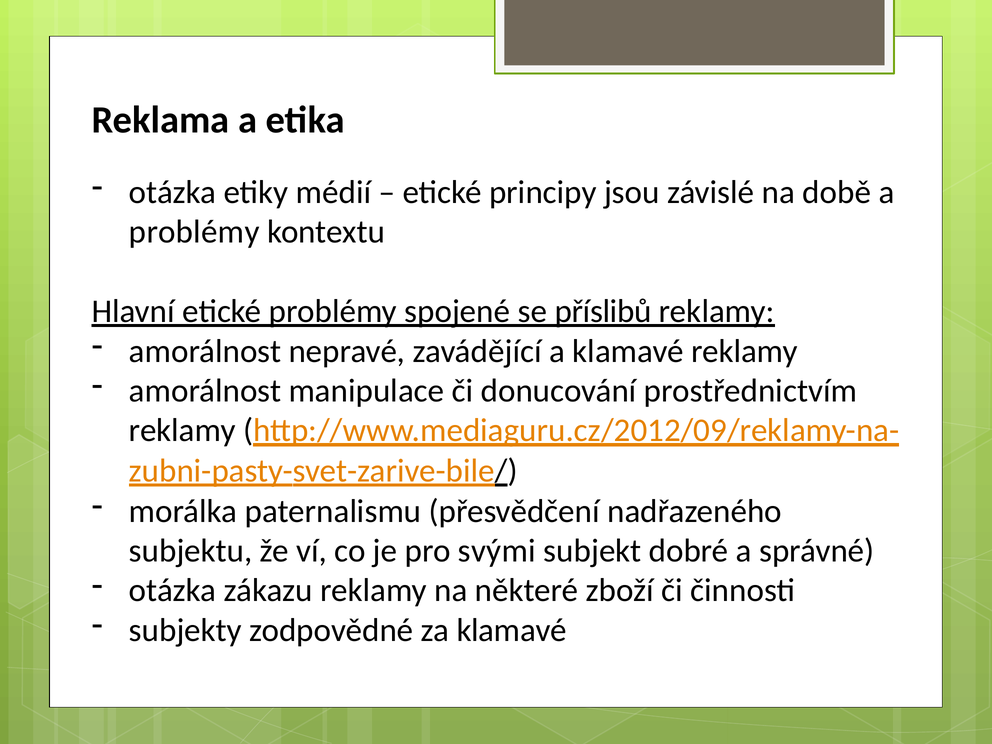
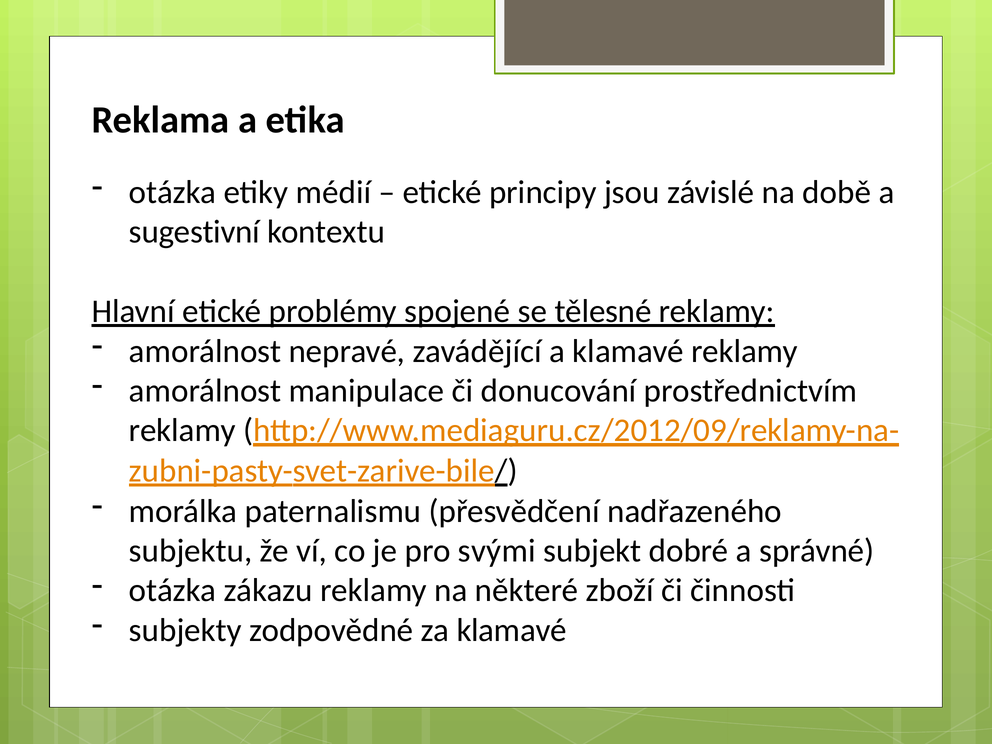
problémy at (194, 232): problémy -> sugestivní
příslibů: příslibů -> tělesné
